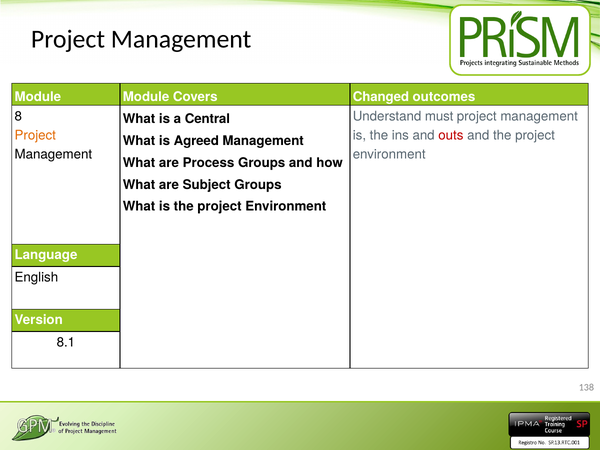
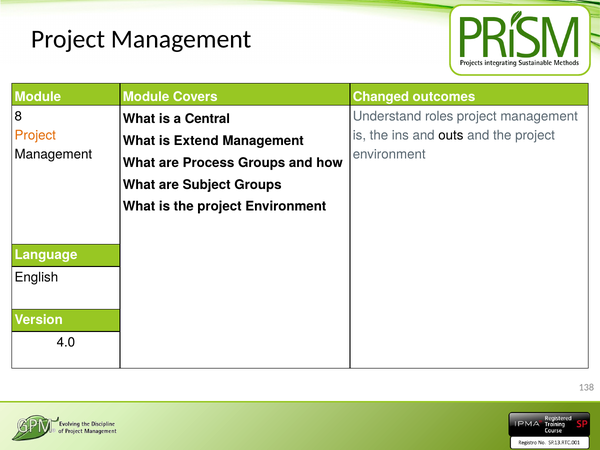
must: must -> roles
outs colour: red -> black
Agreed: Agreed -> Extend
8.1: 8.1 -> 4.0
